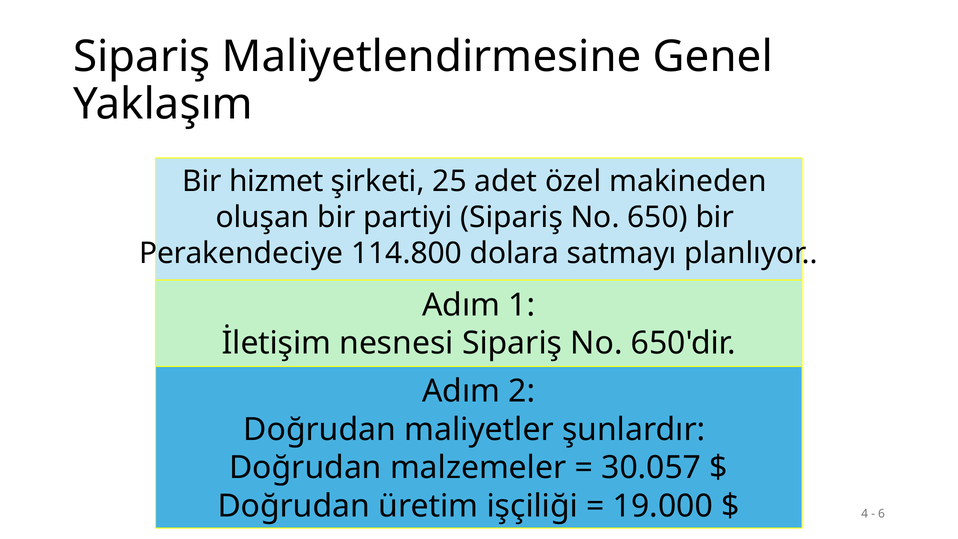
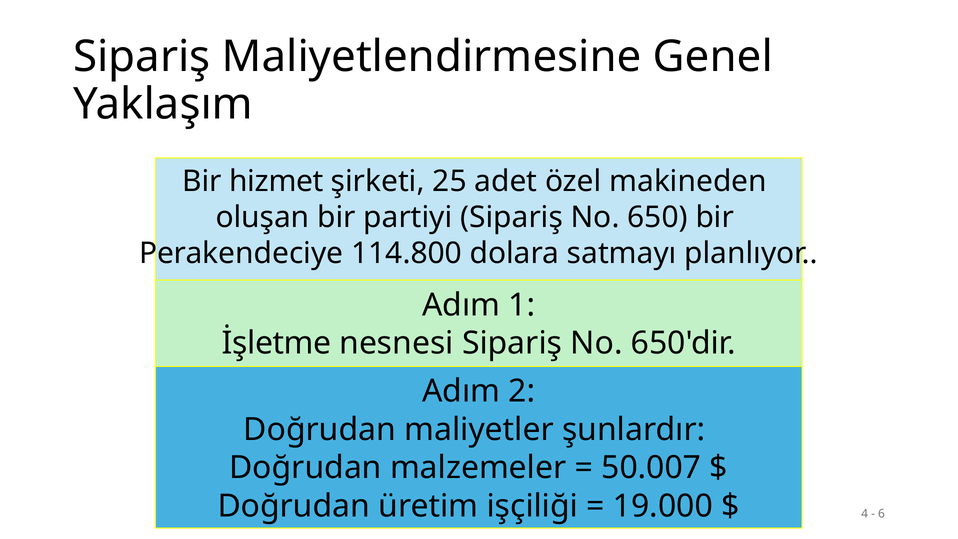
İletişim: İletişim -> İşletme
30.057: 30.057 -> 50.007
